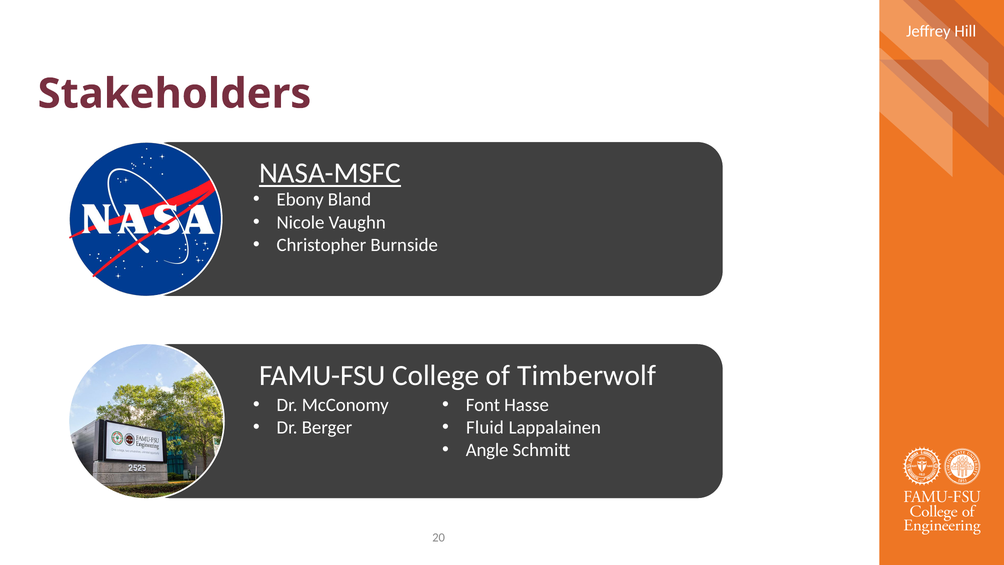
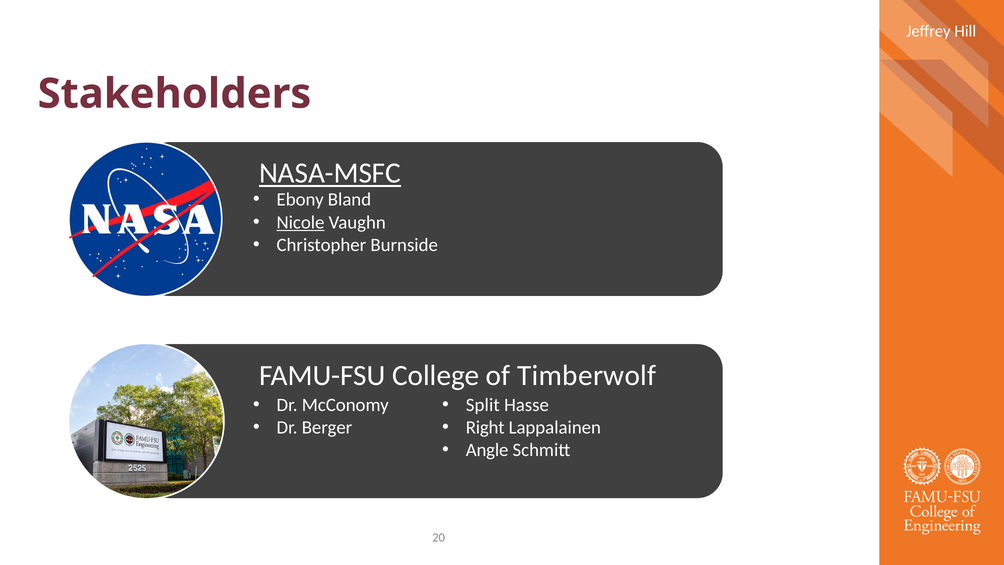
Nicole underline: none -> present
Font: Font -> Split
Fluid: Fluid -> Right
